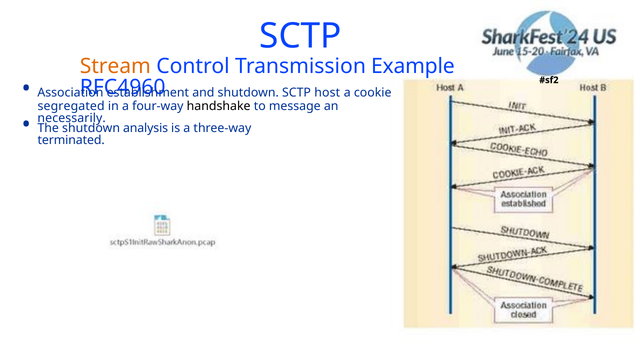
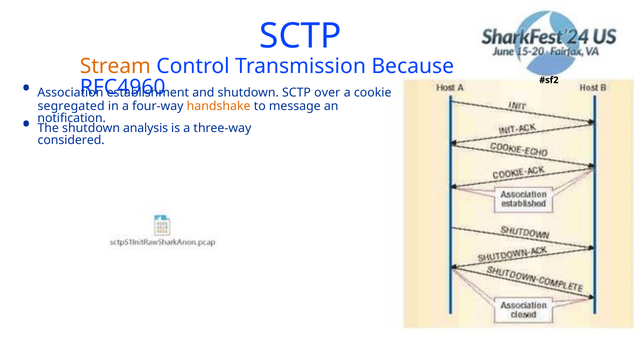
Example: Example -> Because
host: host -> over
handshake colour: black -> orange
necessarily: necessarily -> notification
terminated: terminated -> considered
